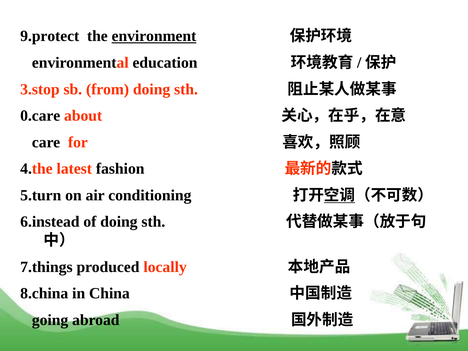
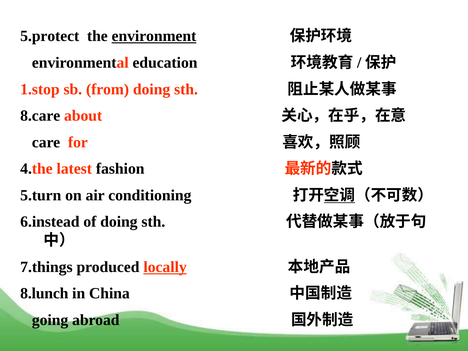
9.protect: 9.protect -> 5.protect
3.stop: 3.stop -> 1.stop
0.care: 0.care -> 8.care
locally underline: none -> present
8.china: 8.china -> 8.lunch
